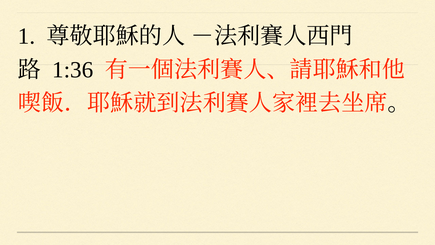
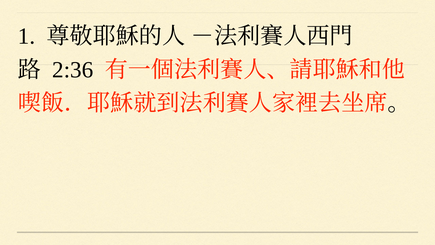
1:36: 1:36 -> 2:36
